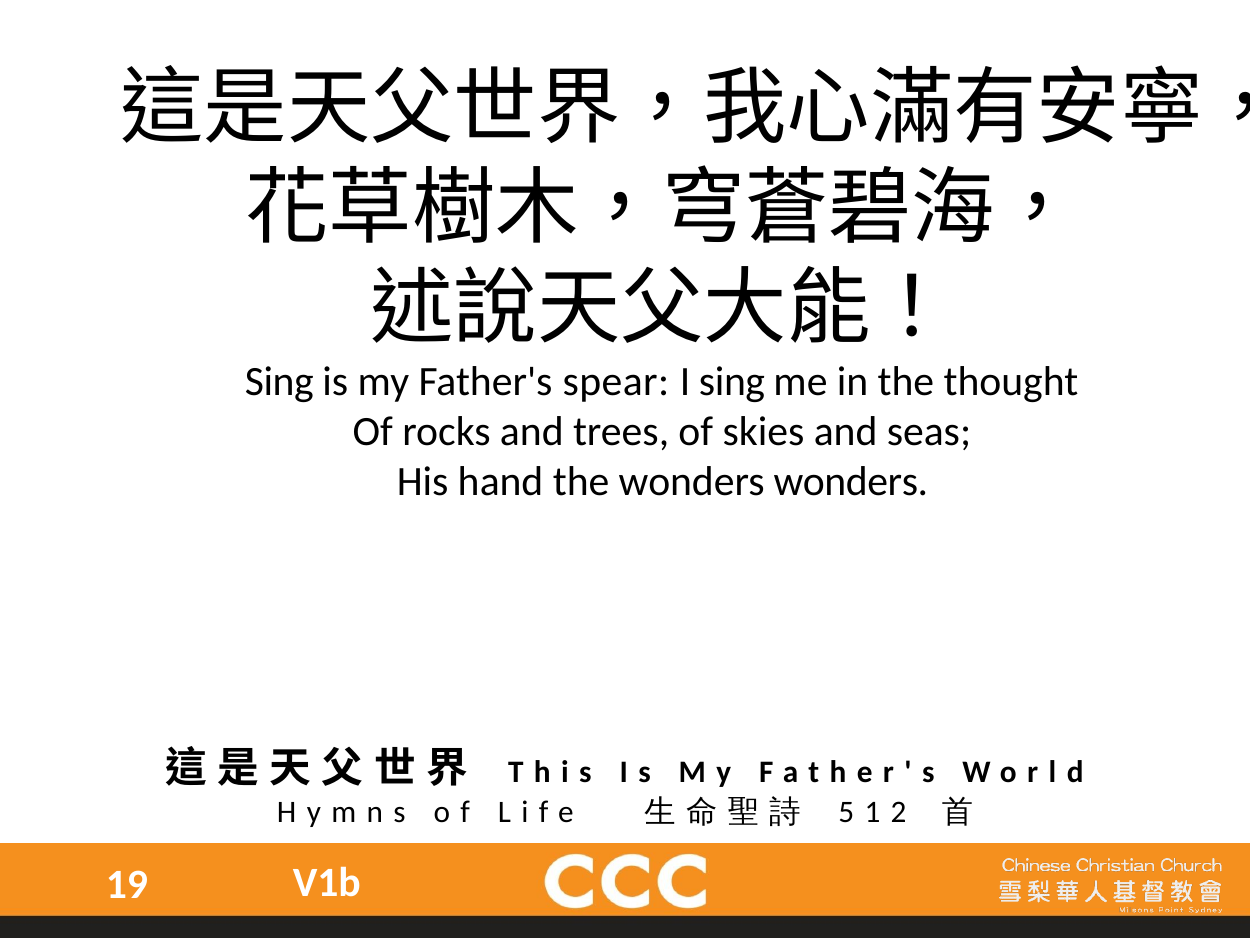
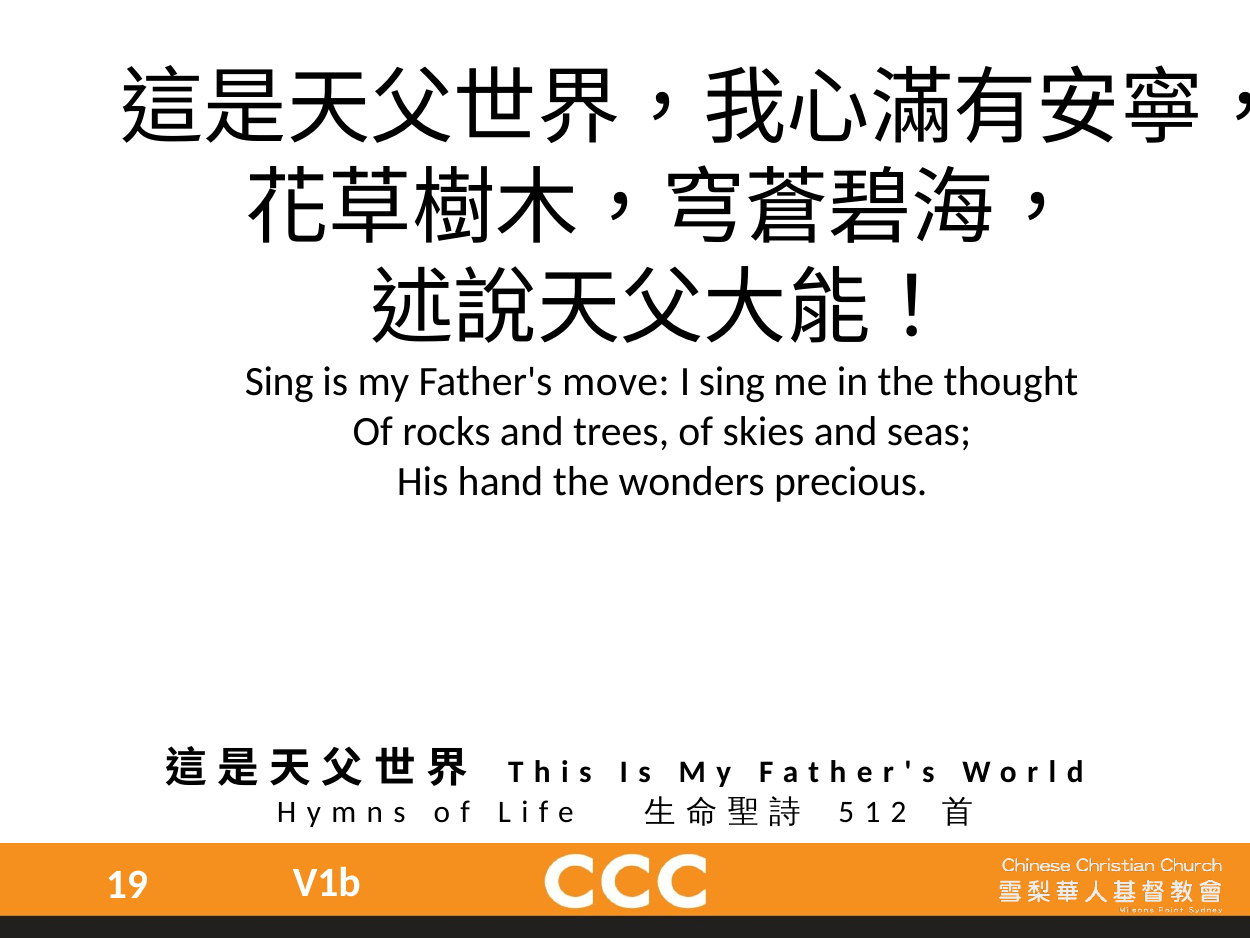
spear: spear -> move
wonders wonders: wonders -> precious
